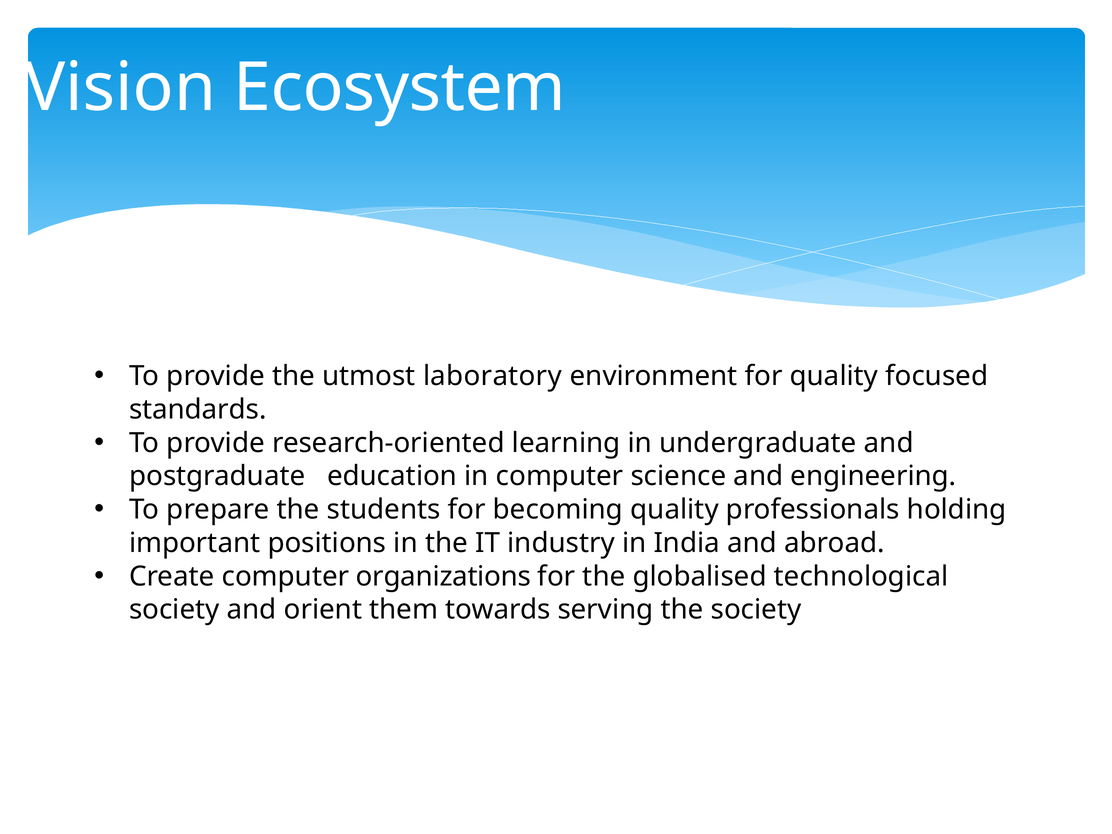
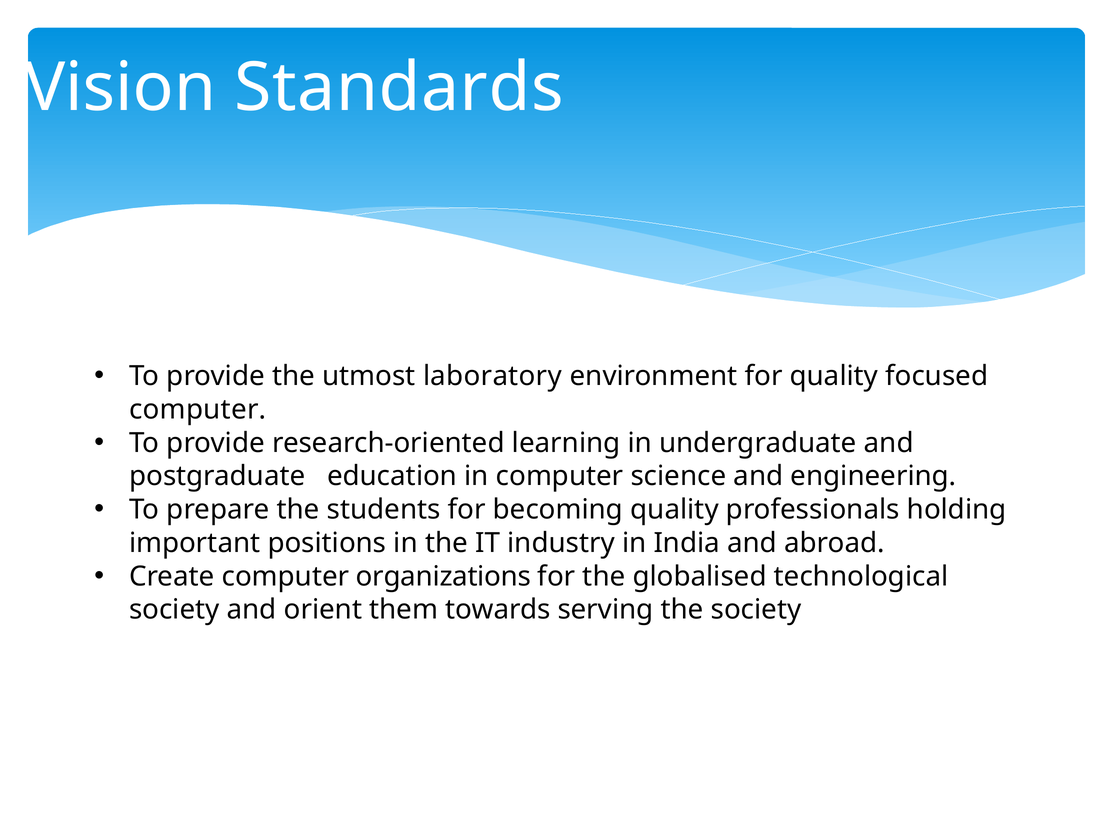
Ecosystem: Ecosystem -> Standards
standards at (198, 410): standards -> computer
